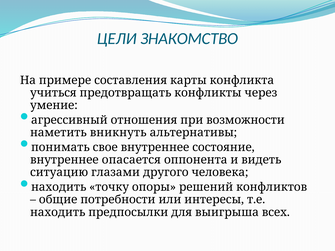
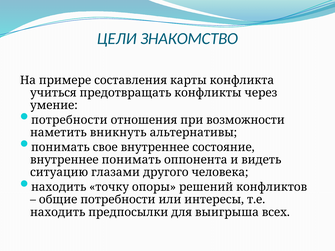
агрессивный at (69, 120): агрессивный -> потребности
внутреннее опасается: опасается -> понимать
